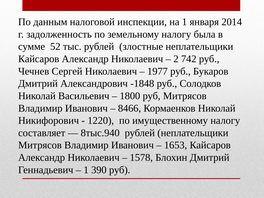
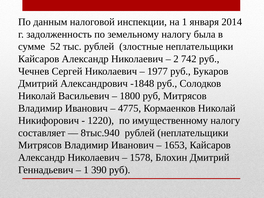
8466: 8466 -> 4775
